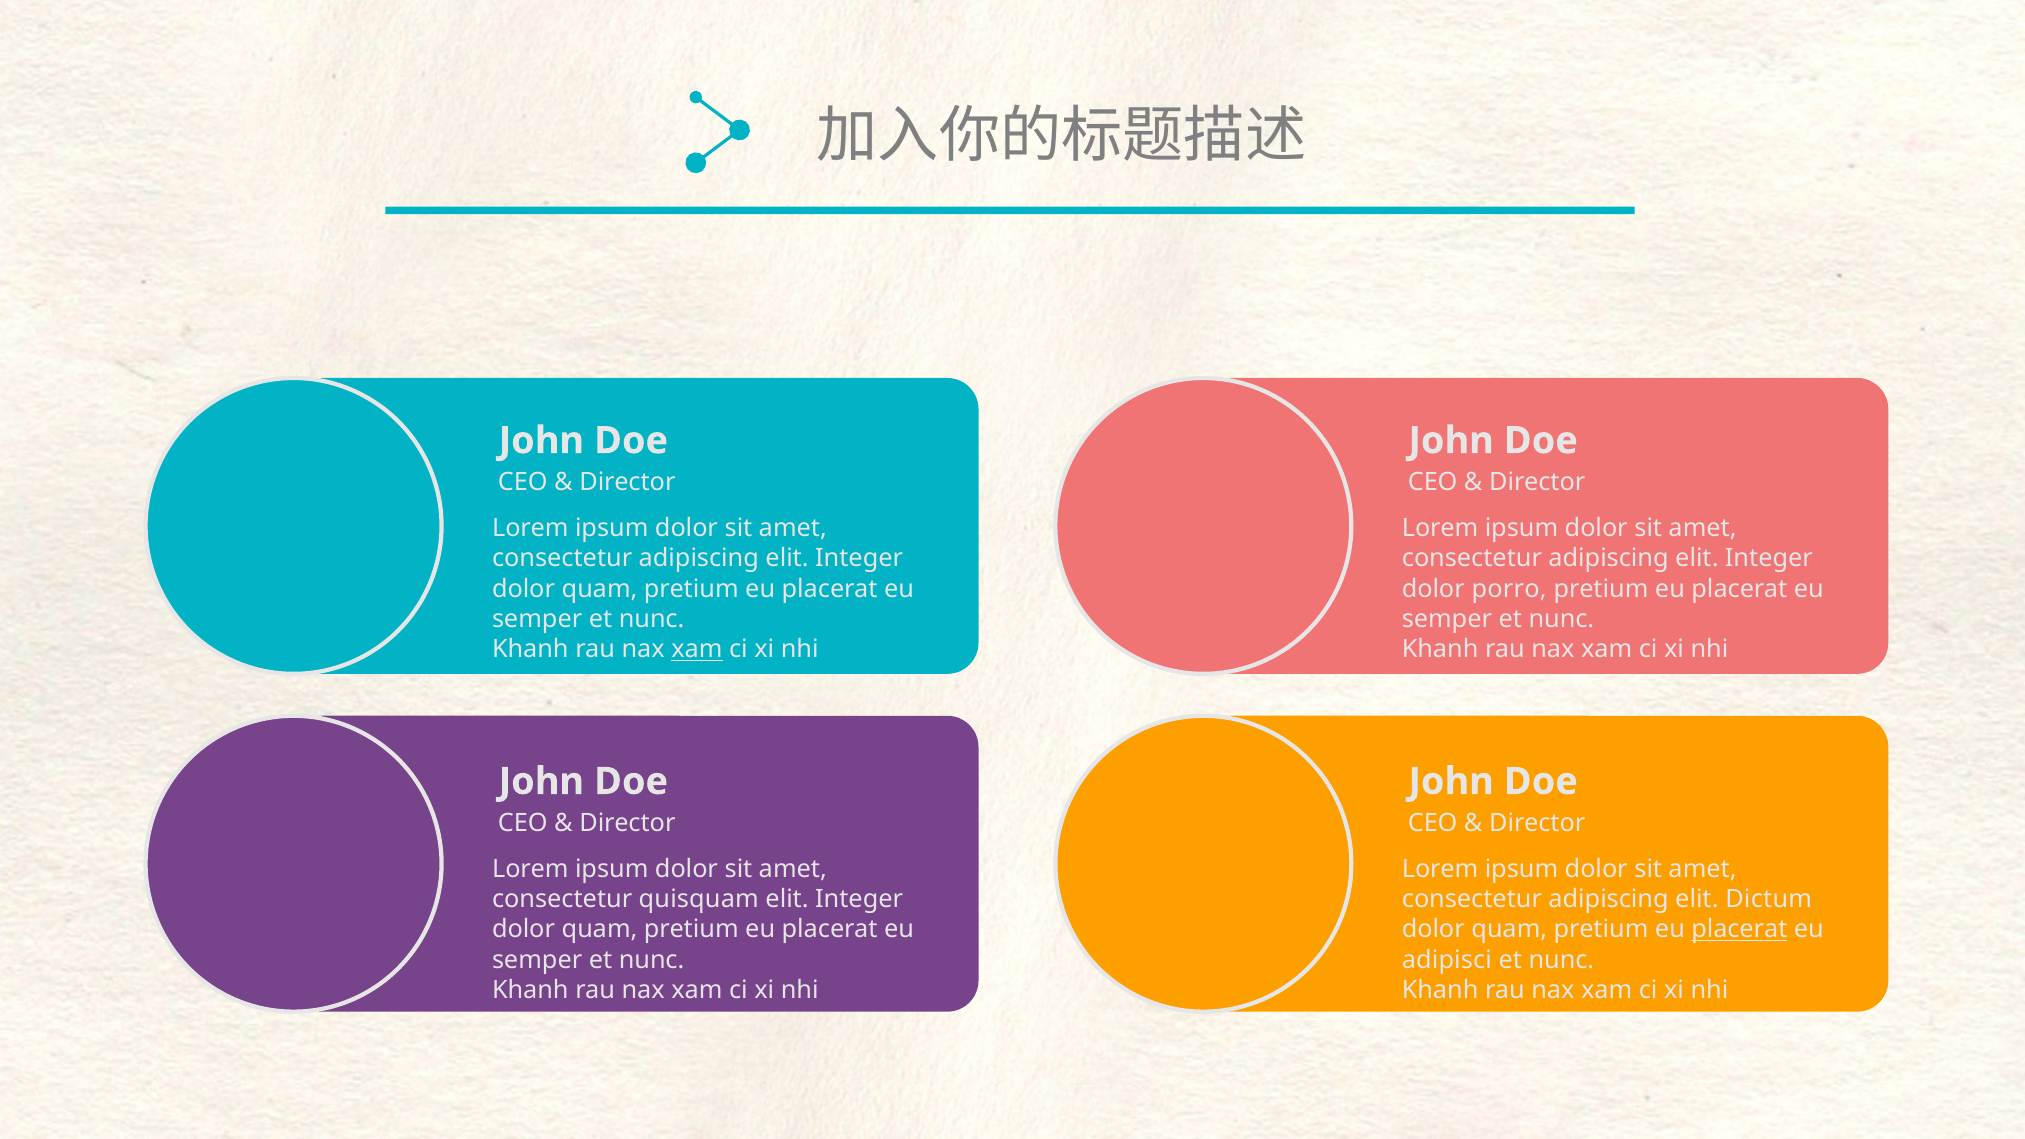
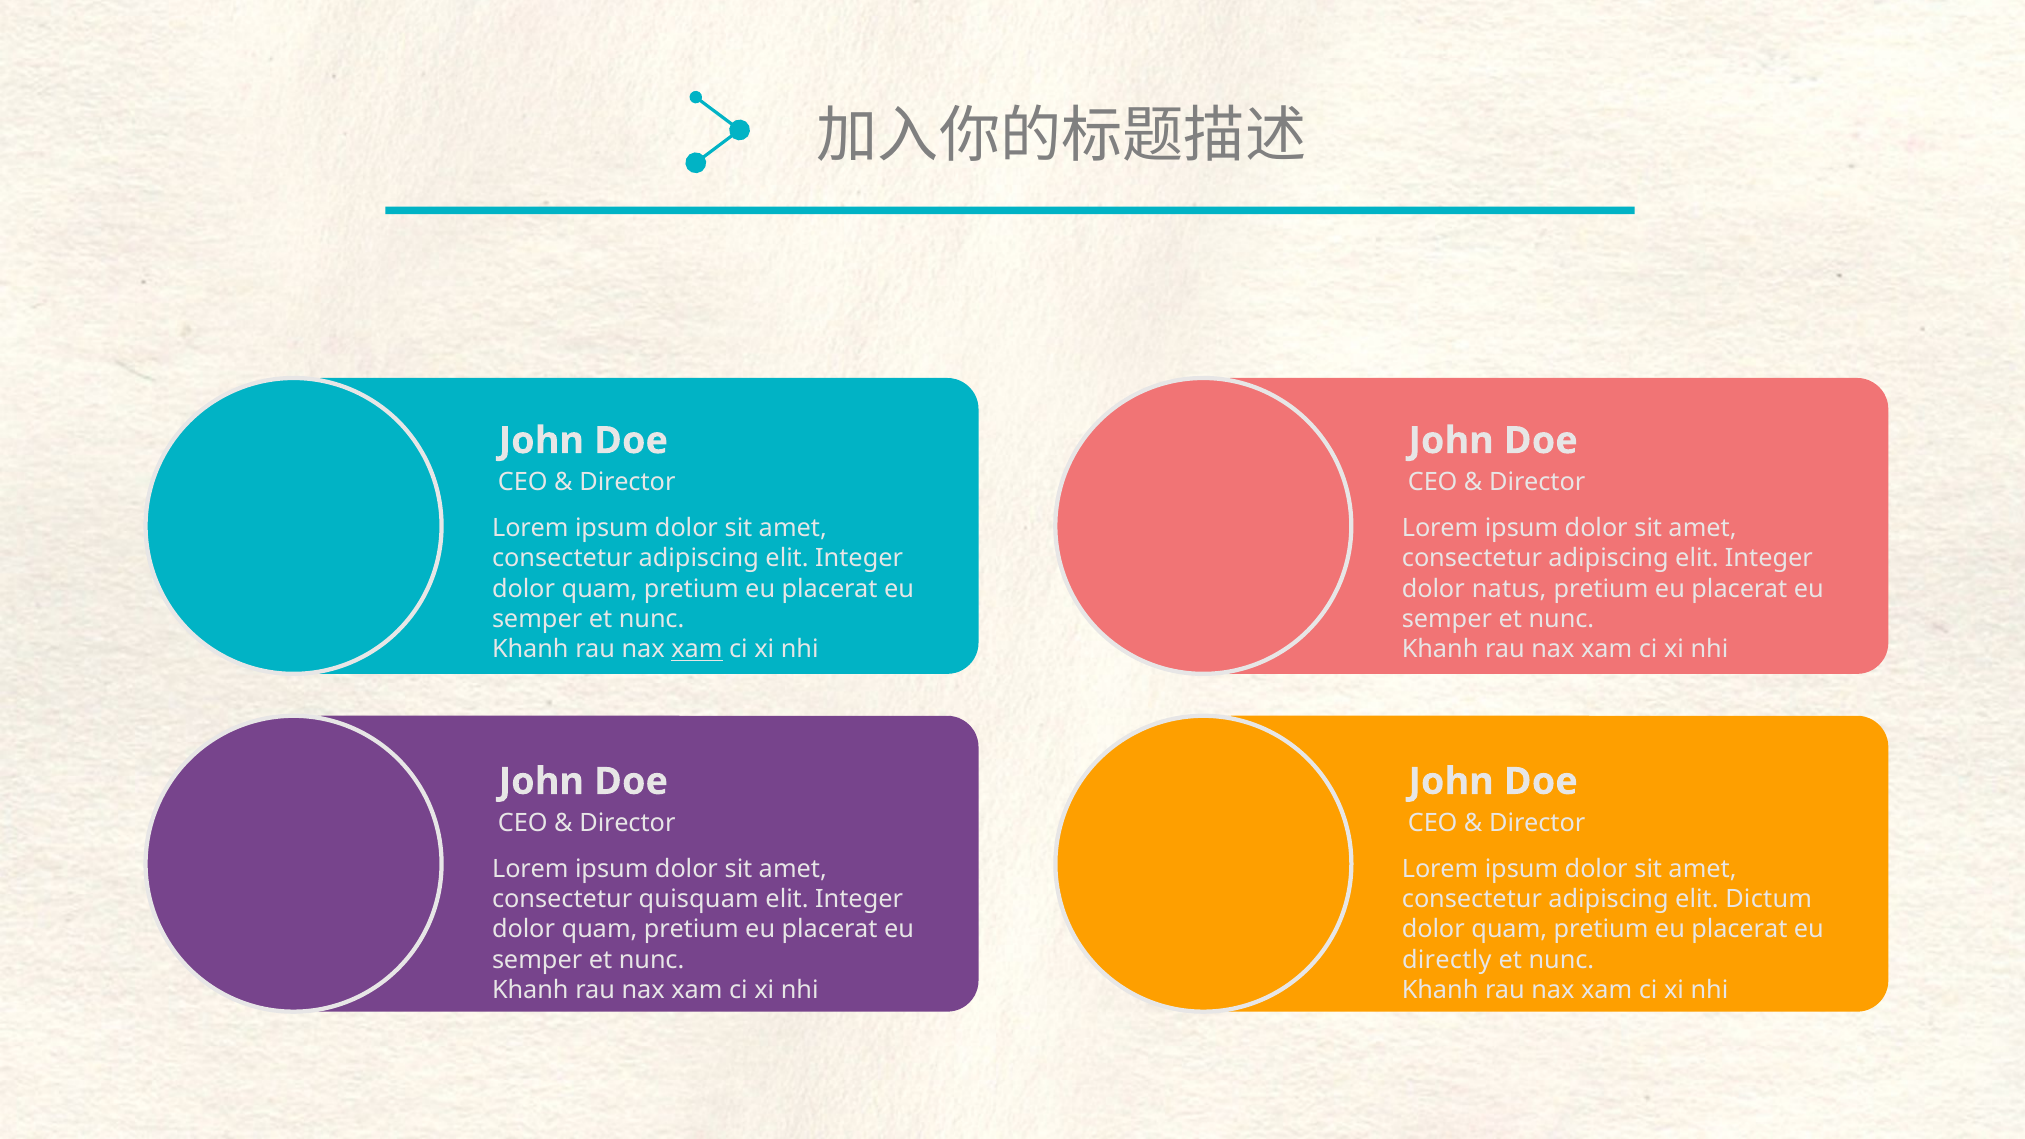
porro: porro -> natus
placerat at (1739, 930) underline: present -> none
adipisci: adipisci -> directly
